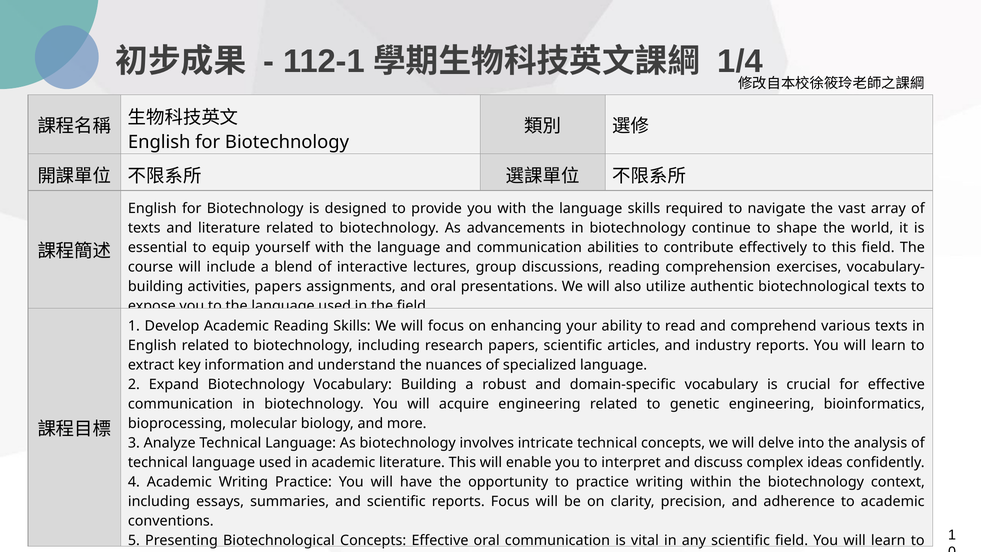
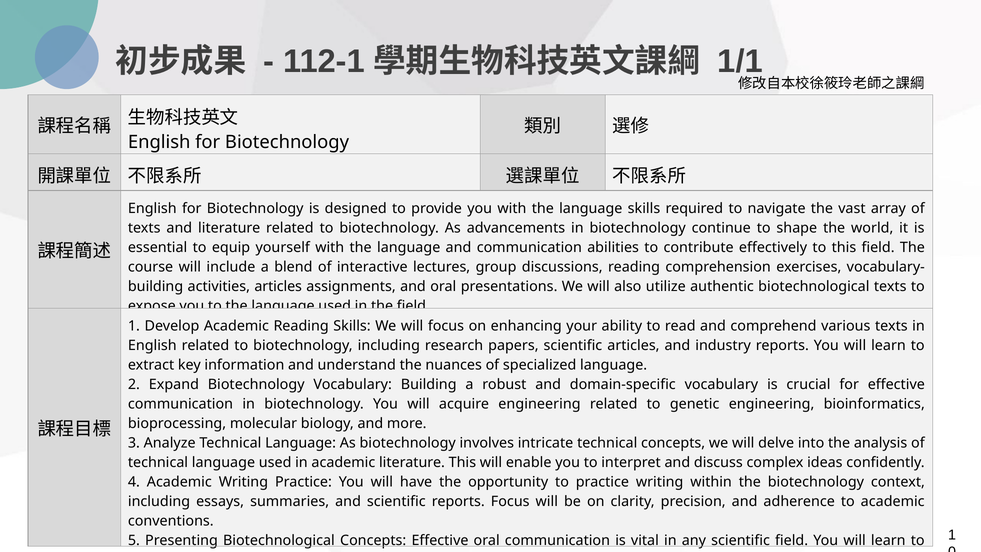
1/4: 1/4 -> 1/1
activities papers: papers -> articles
